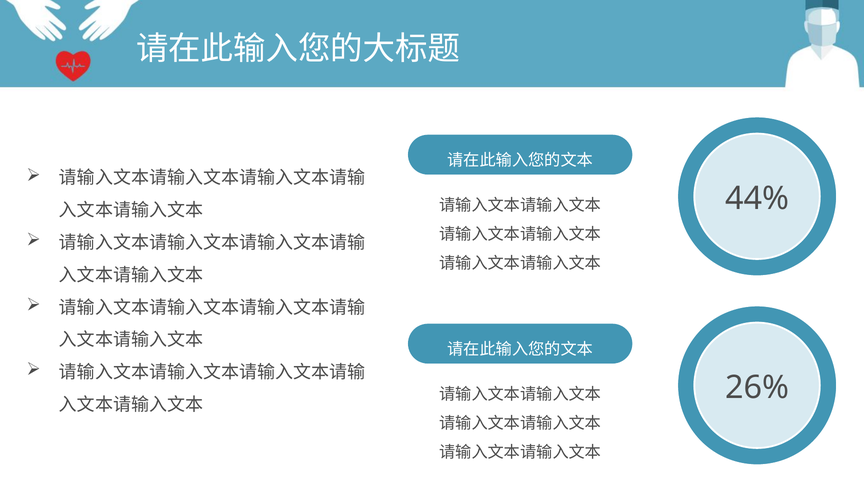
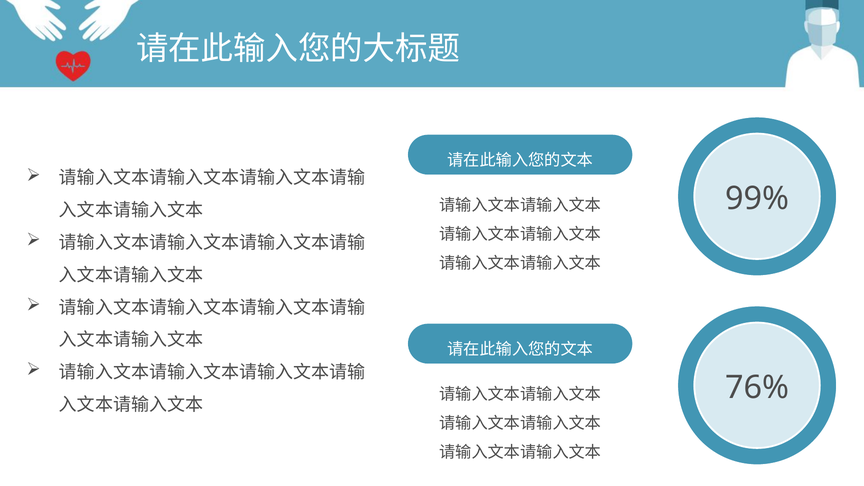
44%: 44% -> 99%
26%: 26% -> 76%
